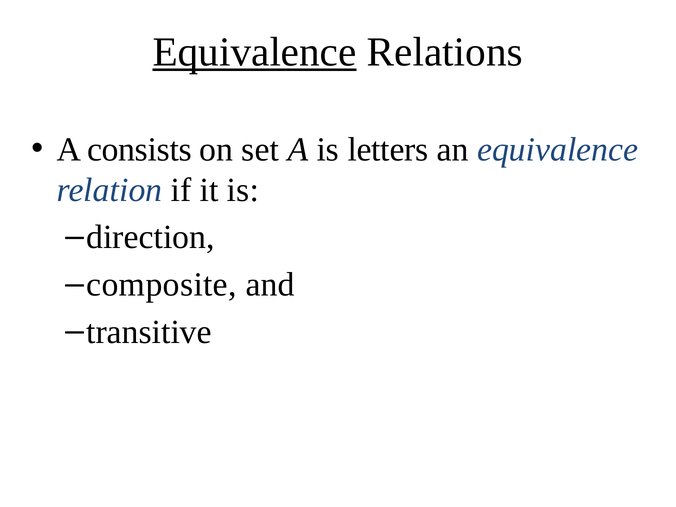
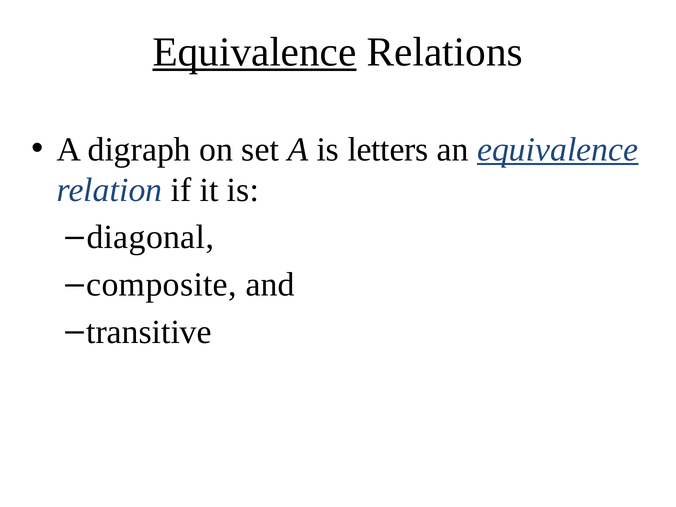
consists: consists -> digraph
equivalence at (558, 149) underline: none -> present
direction: direction -> diagonal
